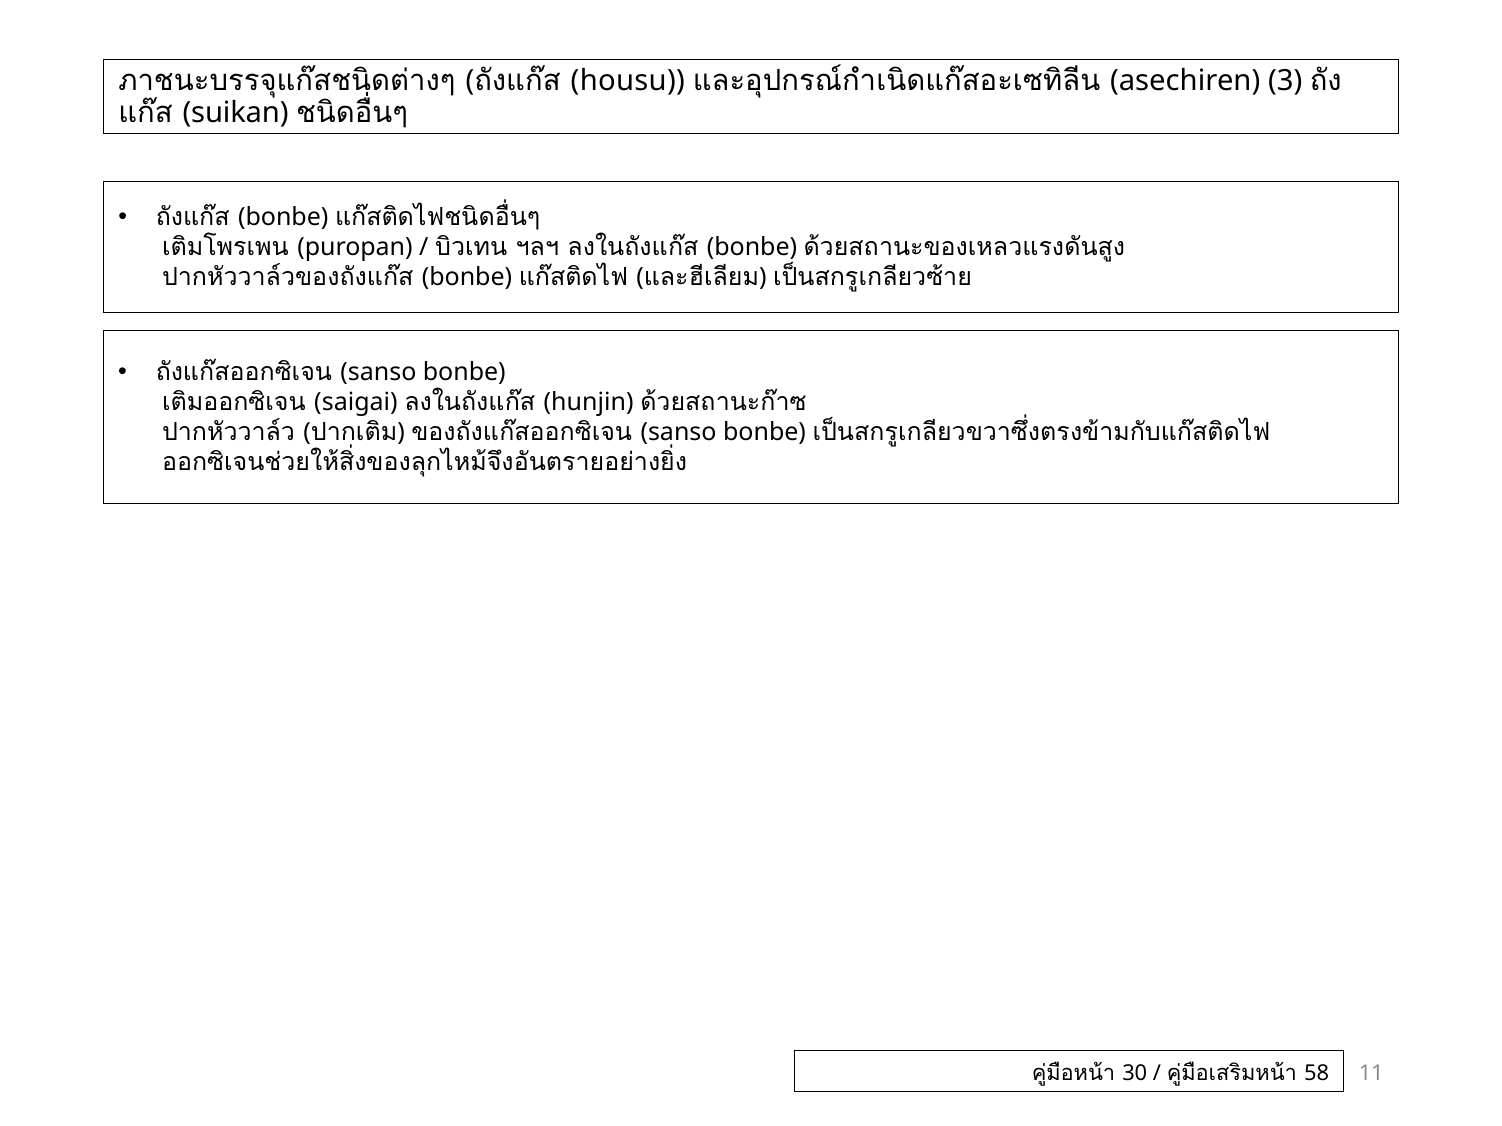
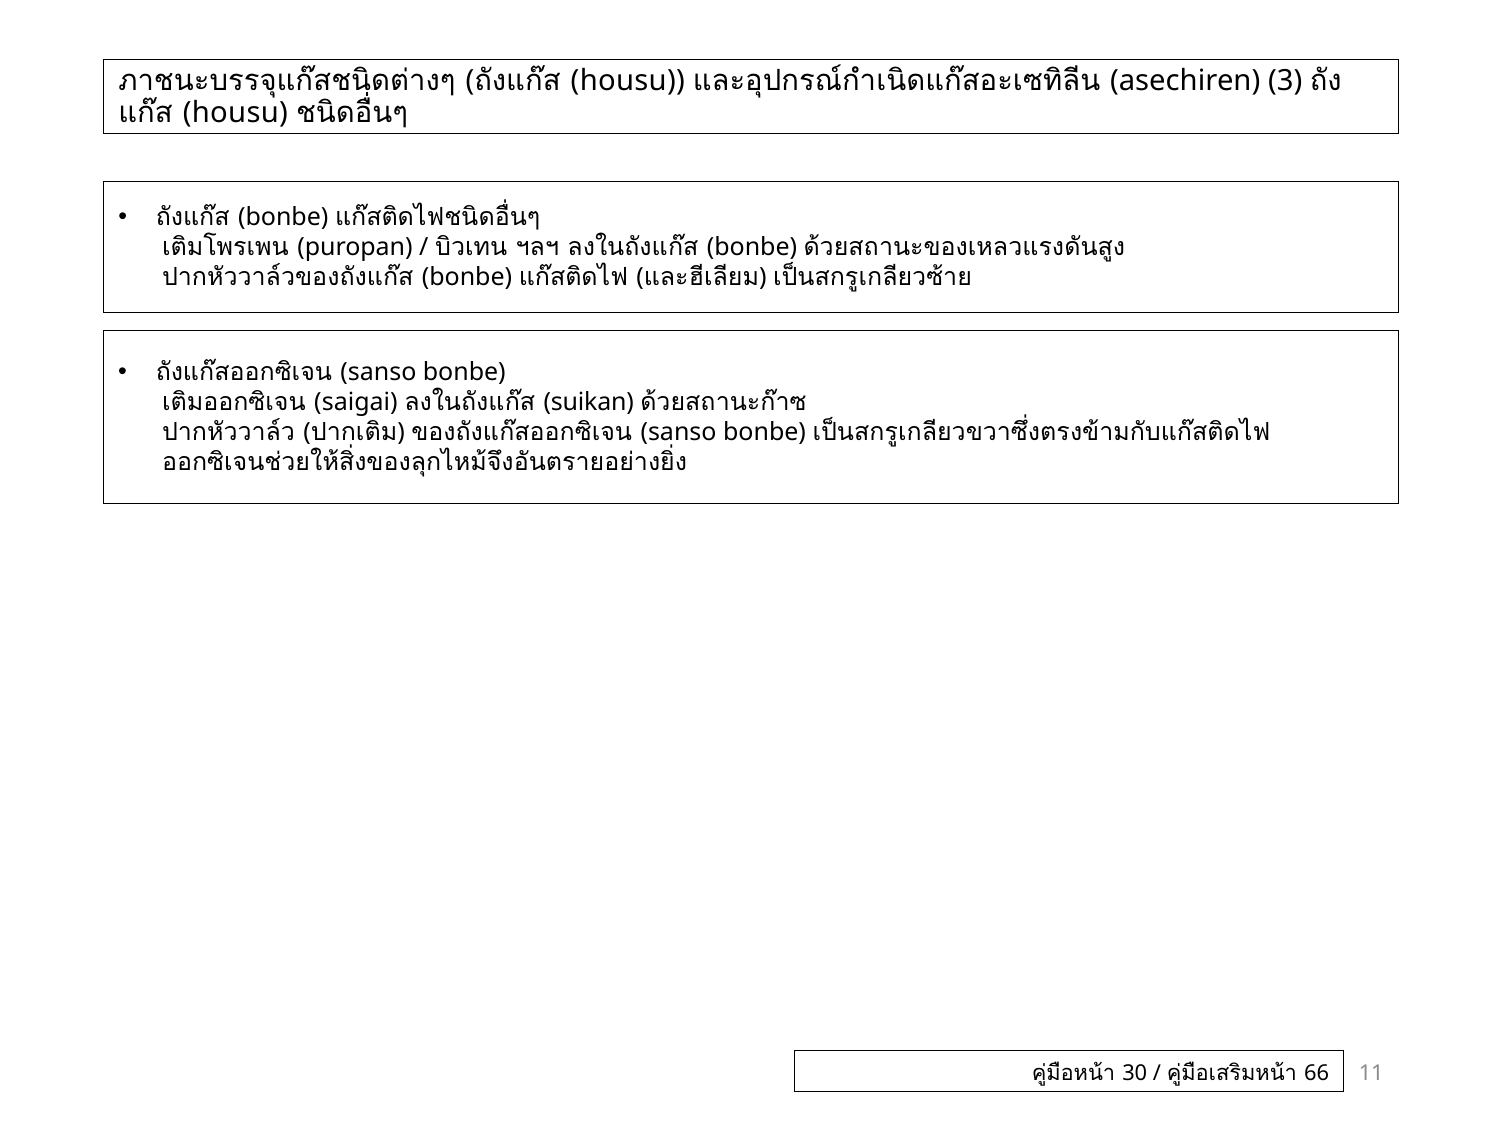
suikan at (236, 113): suikan -> housu
hunjin: hunjin -> suikan
58: 58 -> 66
